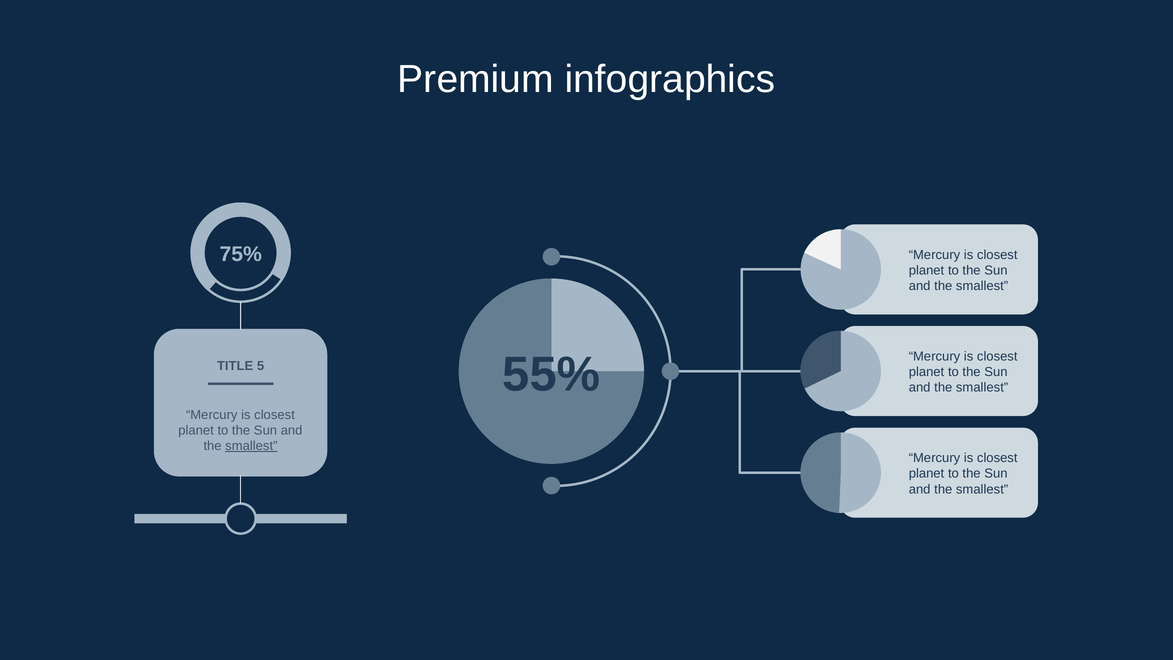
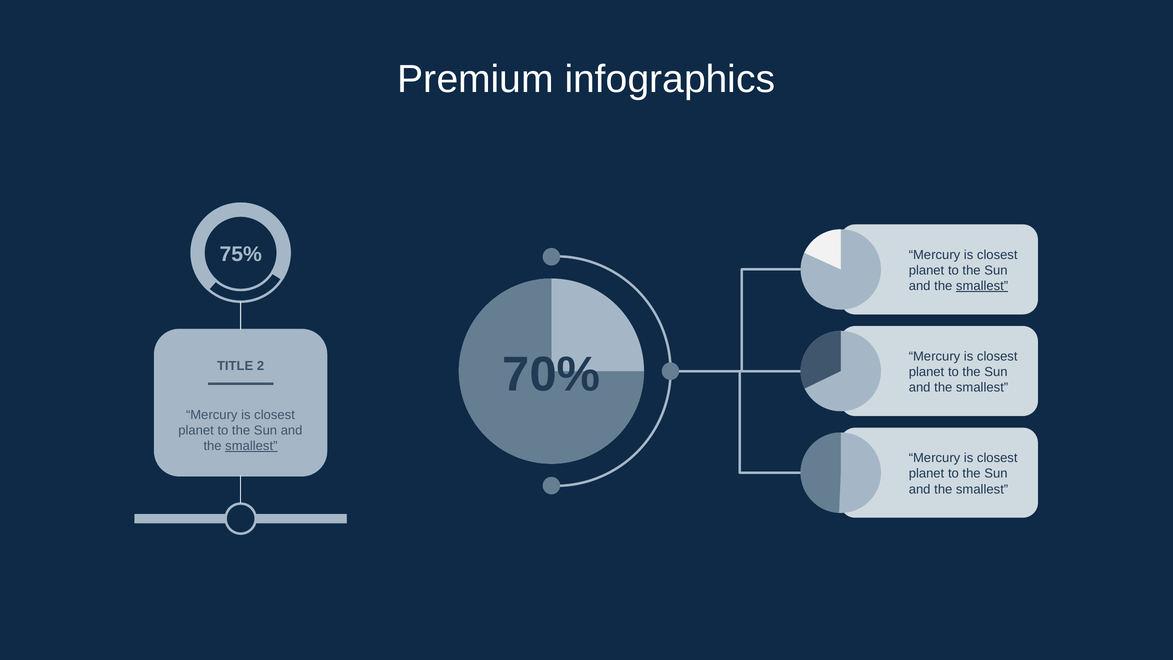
smallest at (982, 286) underline: none -> present
55%: 55% -> 70%
5: 5 -> 2
